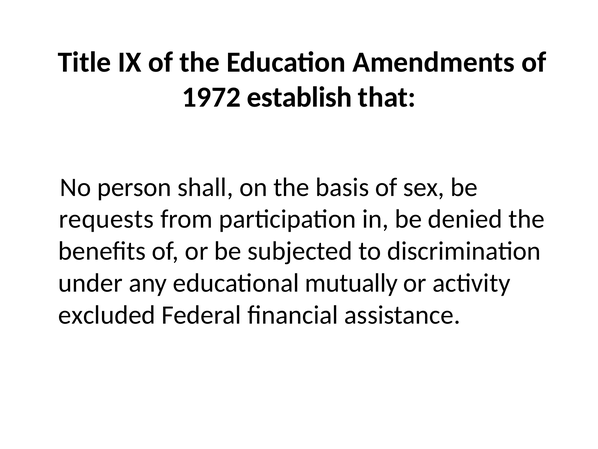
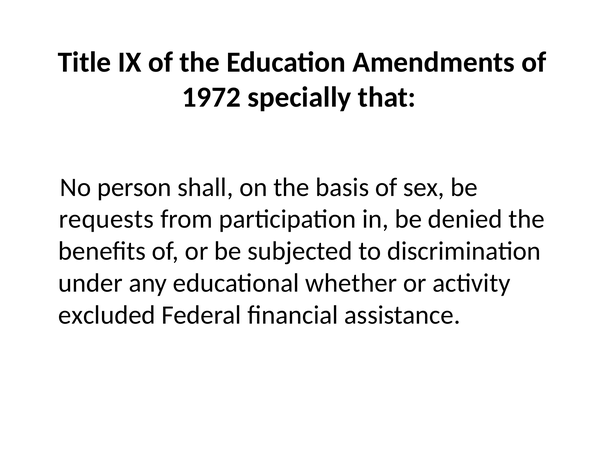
establish: establish -> specially
mutually: mutually -> whether
